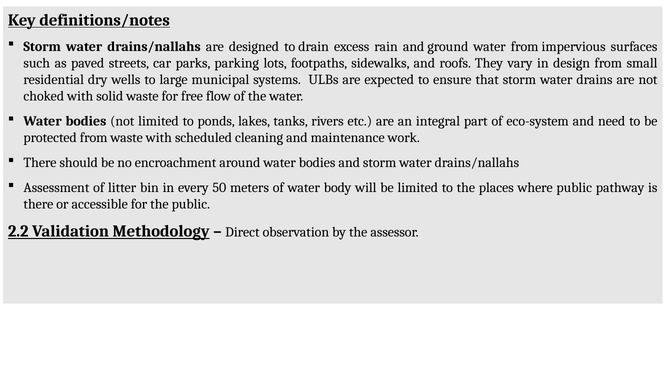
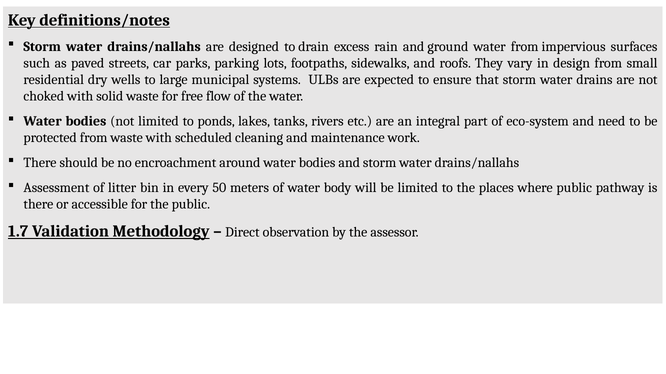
2.2: 2.2 -> 1.7
